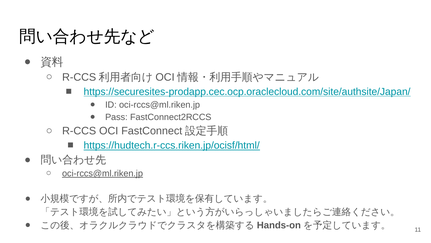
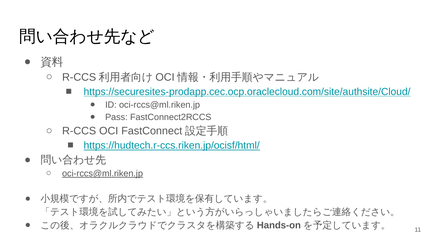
https://securesites-prodapp.cec.ocp.oraclecloud.com/site/authsite/Japan/: https://securesites-prodapp.cec.ocp.oraclecloud.com/site/authsite/Japan/ -> https://securesites-prodapp.cec.ocp.oraclecloud.com/site/authsite/Cloud/
